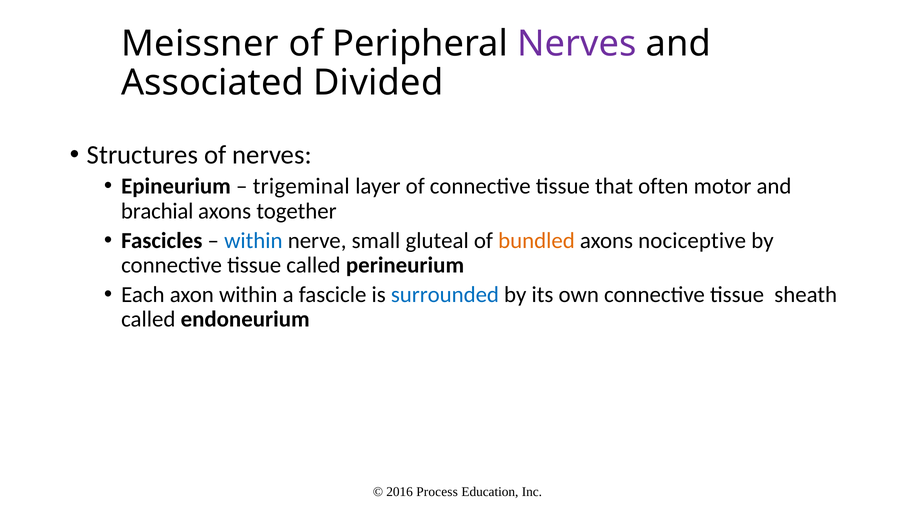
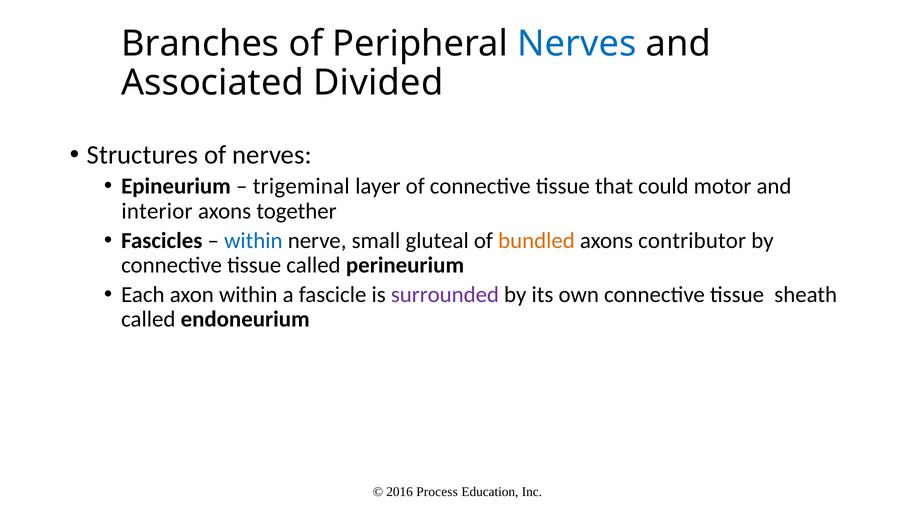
Meissner: Meissner -> Branches
Nerves at (577, 44) colour: purple -> blue
often: often -> could
brachial: brachial -> interior
nociceptive: nociceptive -> contributor
surrounded colour: blue -> purple
